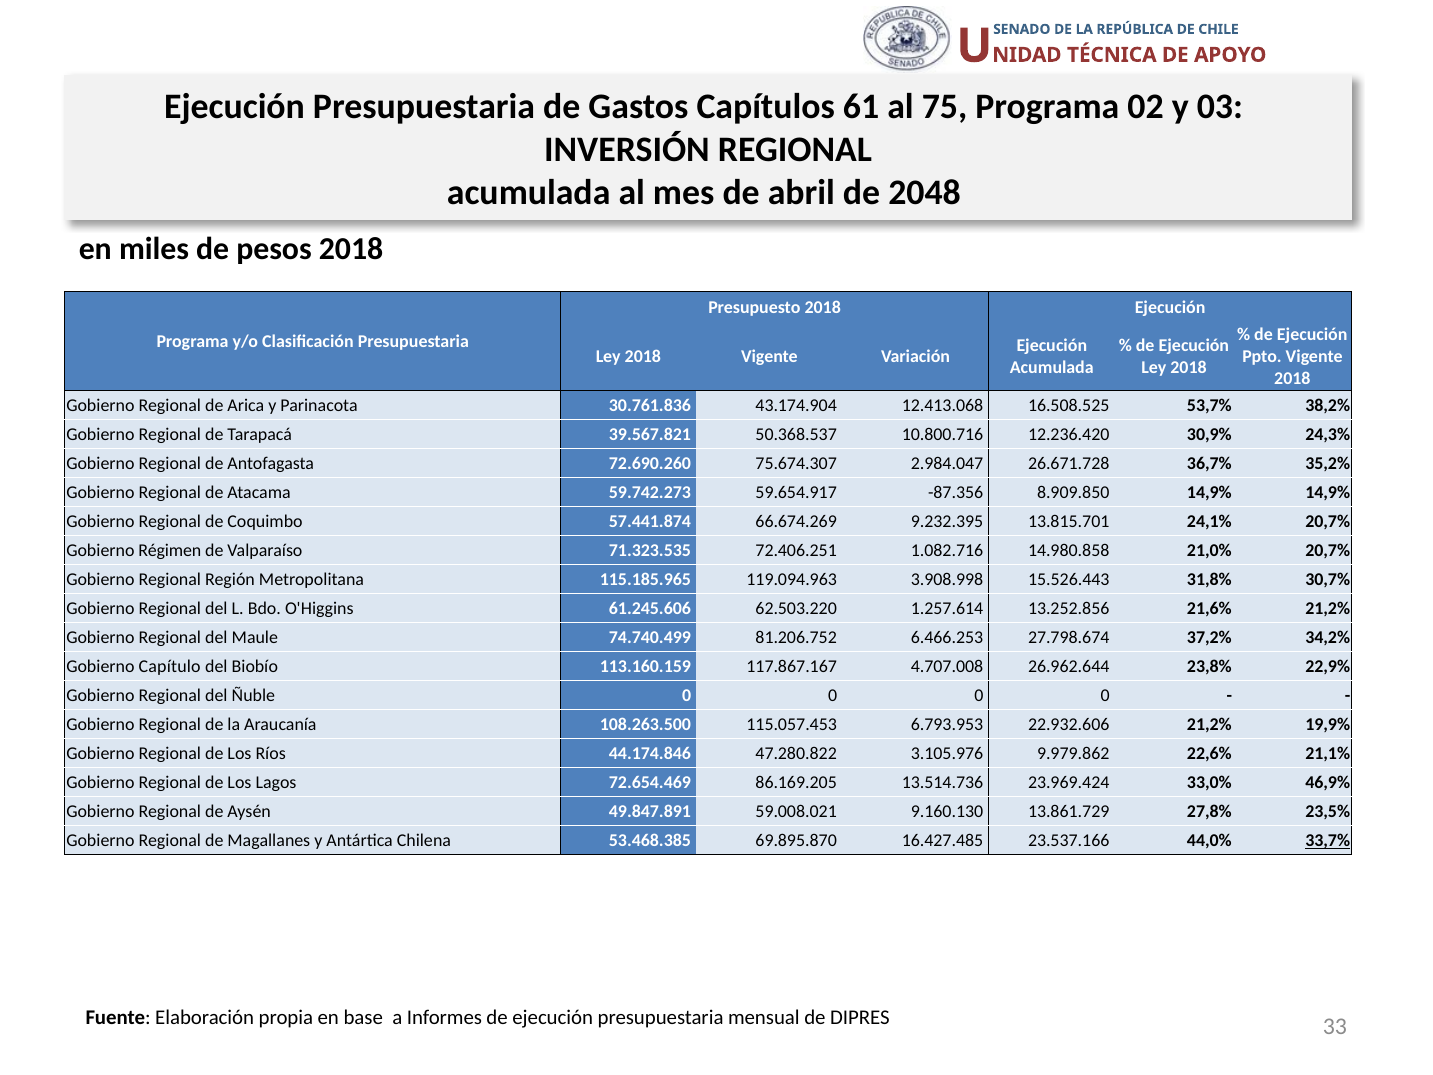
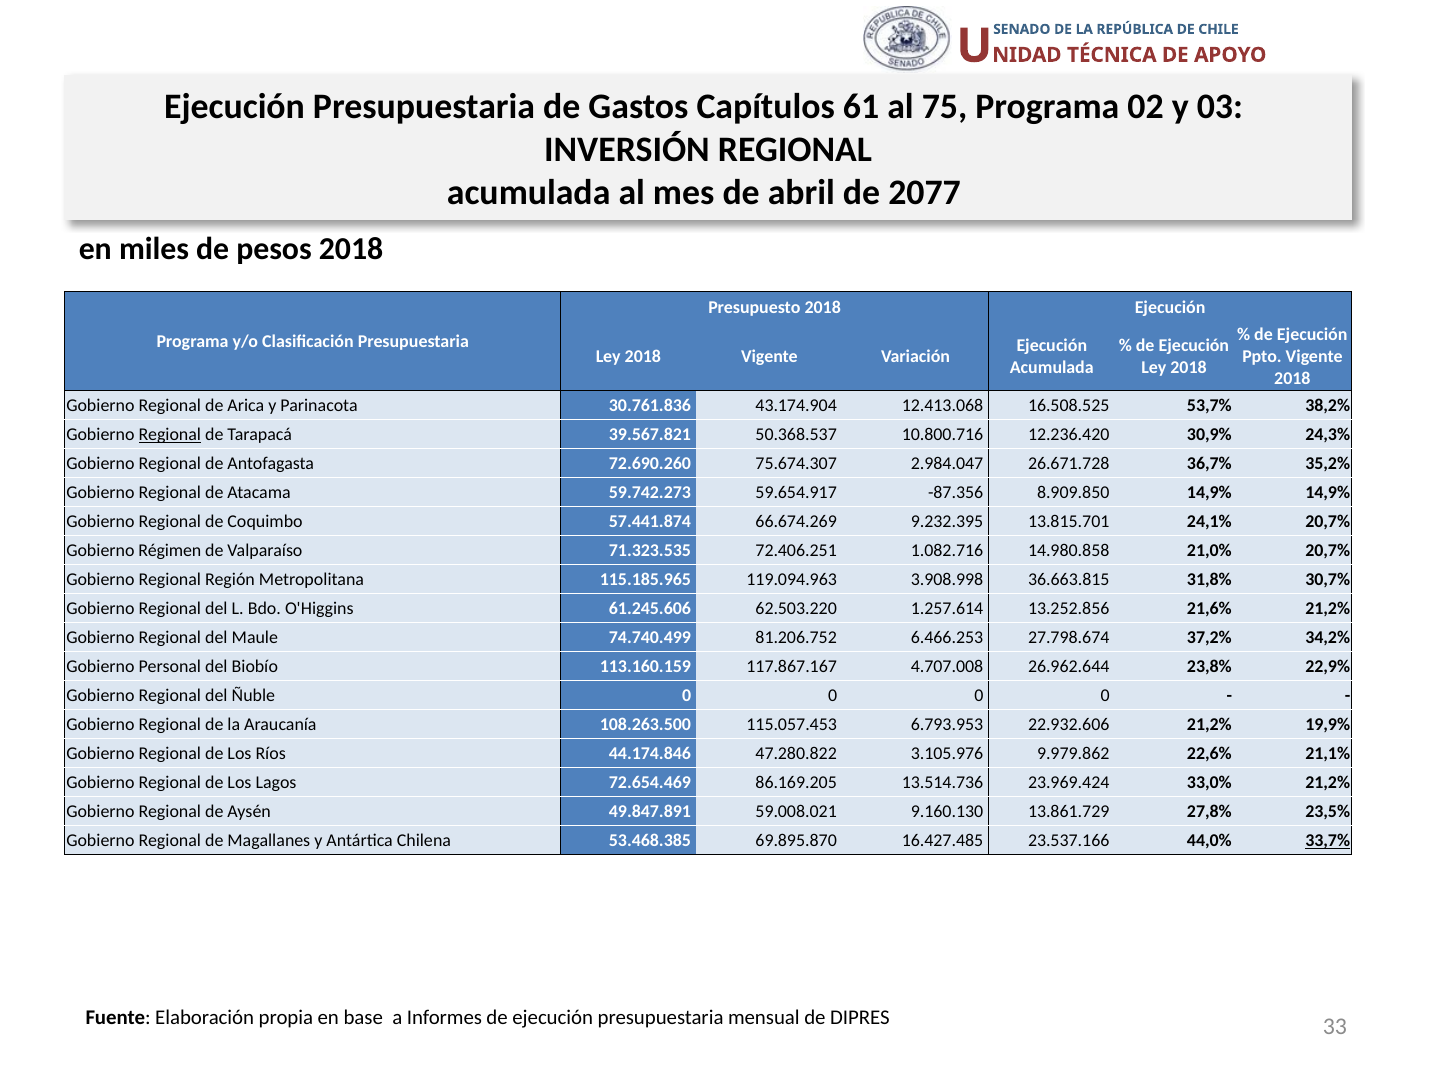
2048: 2048 -> 2077
Regional at (170, 435) underline: none -> present
15.526.443: 15.526.443 -> 36.663.815
Capítulo: Capítulo -> Personal
33,0% 46,9%: 46,9% -> 21,2%
